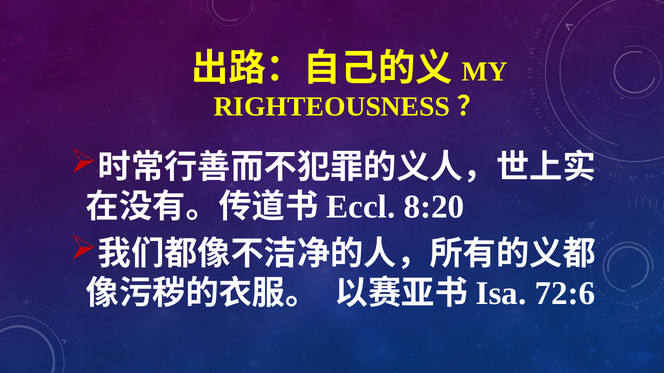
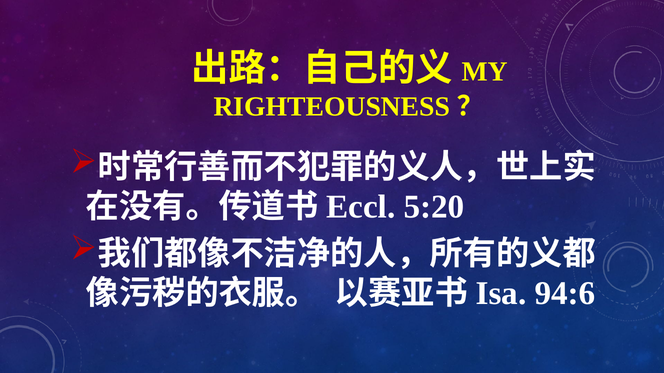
8:20: 8:20 -> 5:20
72:6: 72:6 -> 94:6
